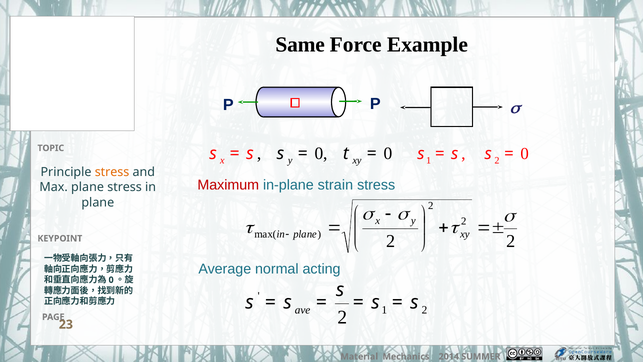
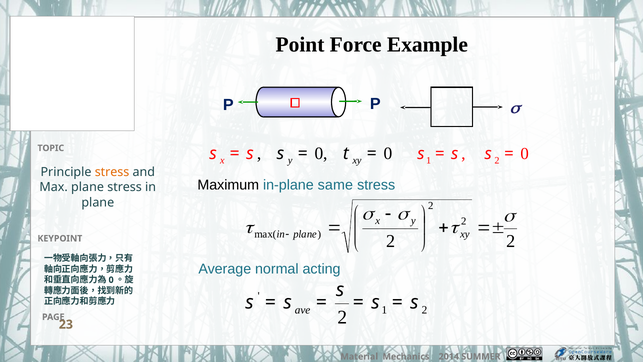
Same: Same -> Point
Maximum colour: red -> black
strain: strain -> same
